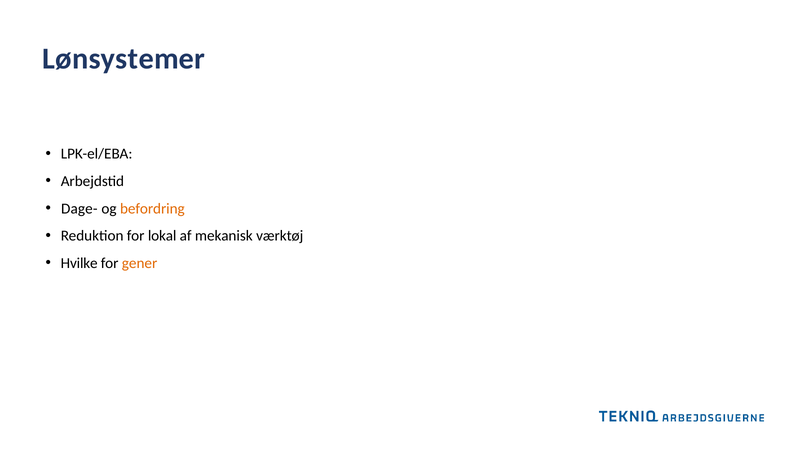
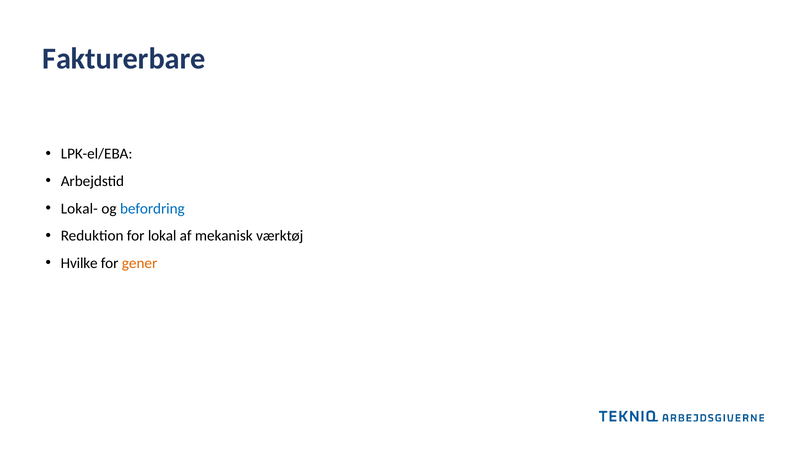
Lønsystemer: Lønsystemer -> Fakturerbare
Dage-: Dage- -> Lokal-
befordring colour: orange -> blue
